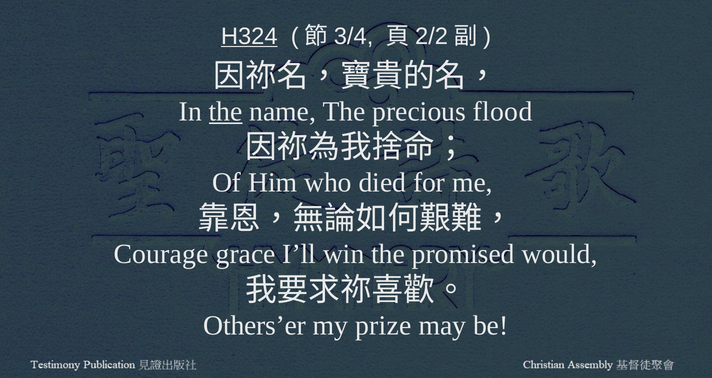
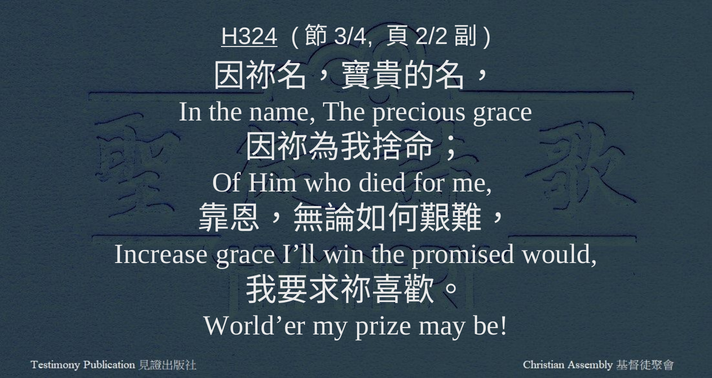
the at (226, 111) underline: present -> none
precious flood: flood -> grace
Courage: Courage -> Increase
Others’er: Others’er -> World’er
